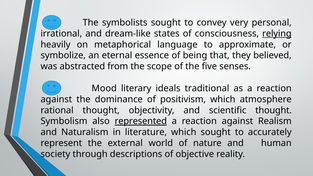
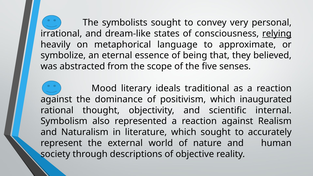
atmosphere: atmosphere -> inaugurated
scientific thought: thought -> internal
represented underline: present -> none
